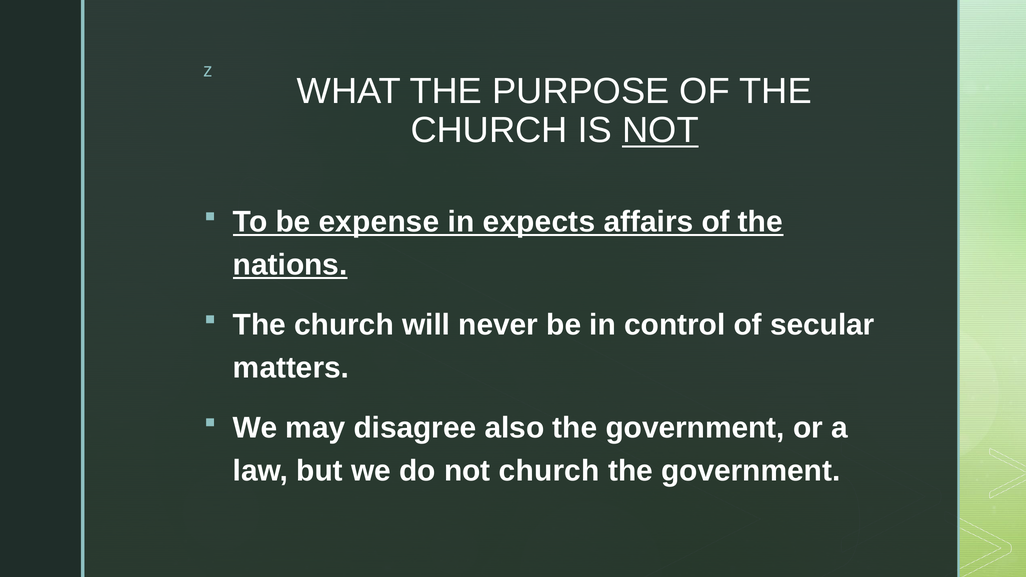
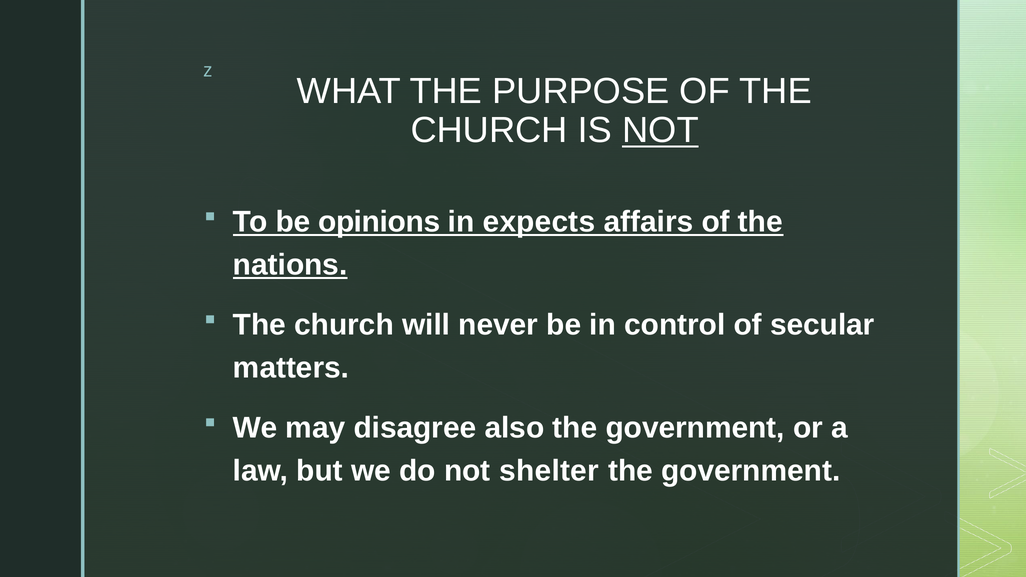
expense: expense -> opinions
not church: church -> shelter
